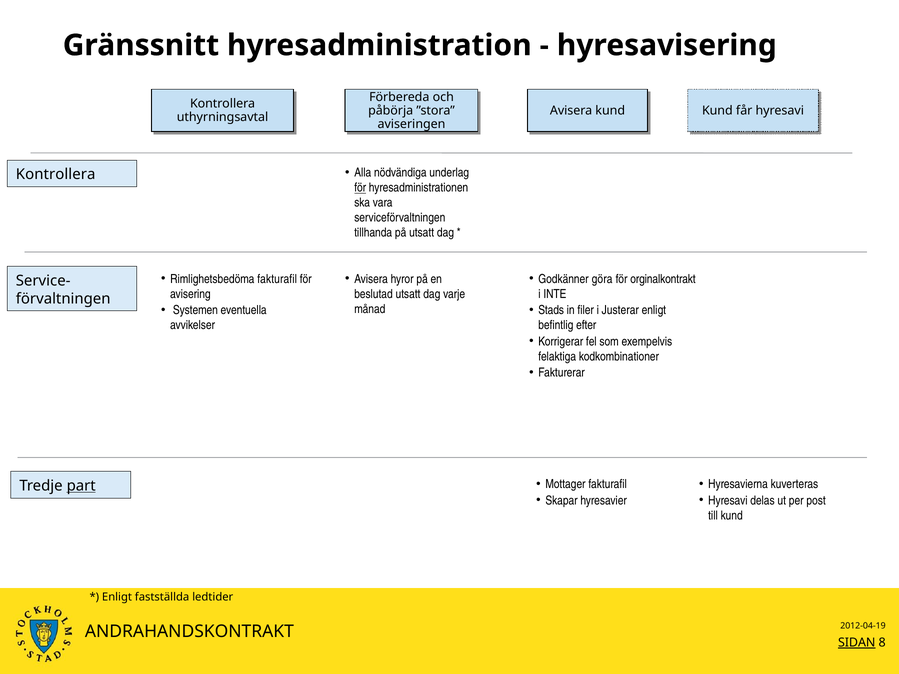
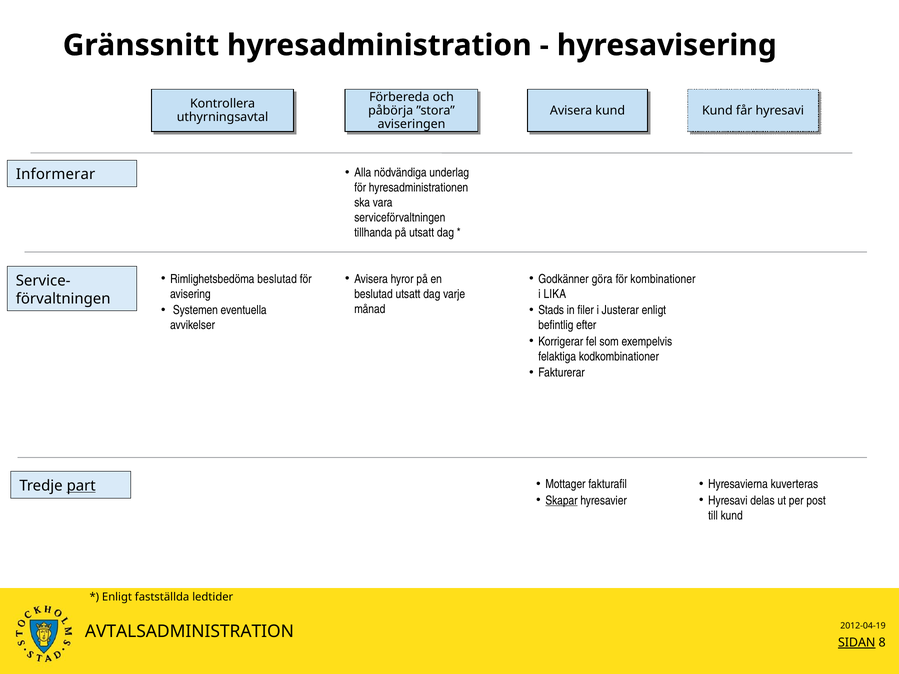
Kontrollera at (56, 175): Kontrollera -> Informerar
för at (360, 188) underline: present -> none
Rimlighetsbedöma fakturafil: fakturafil -> beslutad
orginalkontrakt: orginalkontrakt -> kombinationer
INTE: INTE -> LIKA
Skapar underline: none -> present
ANDRAHANDSKONTRAKT: ANDRAHANDSKONTRAKT -> AVTALSADMINISTRATION
